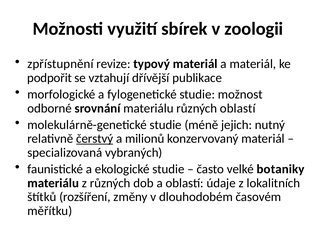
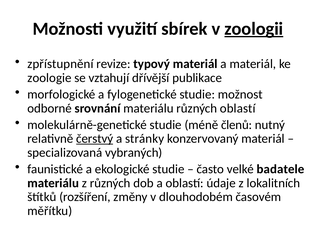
zoologii underline: none -> present
podpořit: podpořit -> zoologie
jejich: jejich -> členů
milionů: milionů -> stránky
botaniky: botaniky -> badatele
